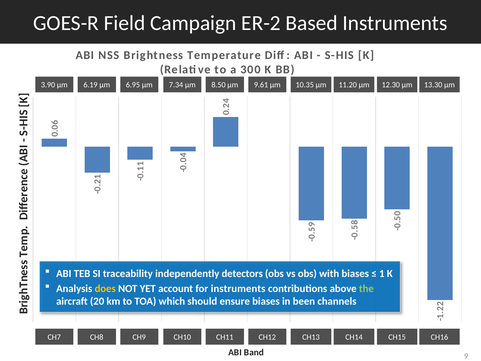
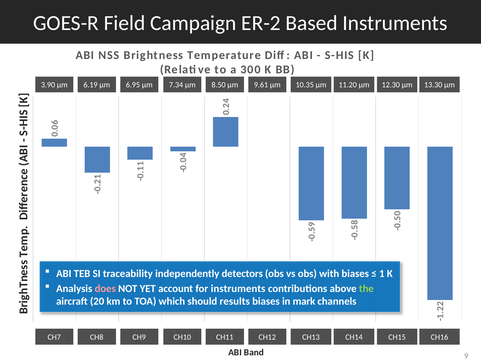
does colour: yellow -> pink
should ensure: ensure -> results
been: been -> mark
